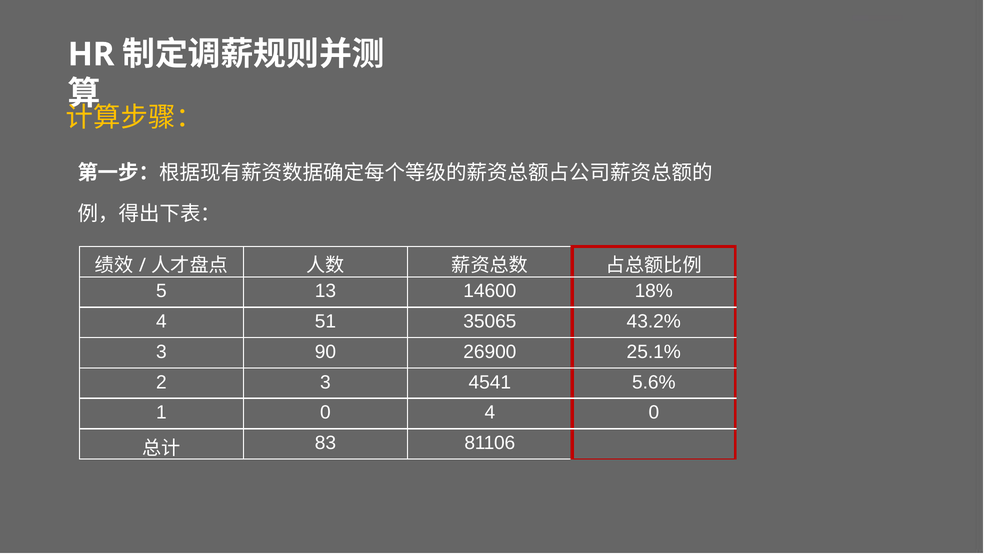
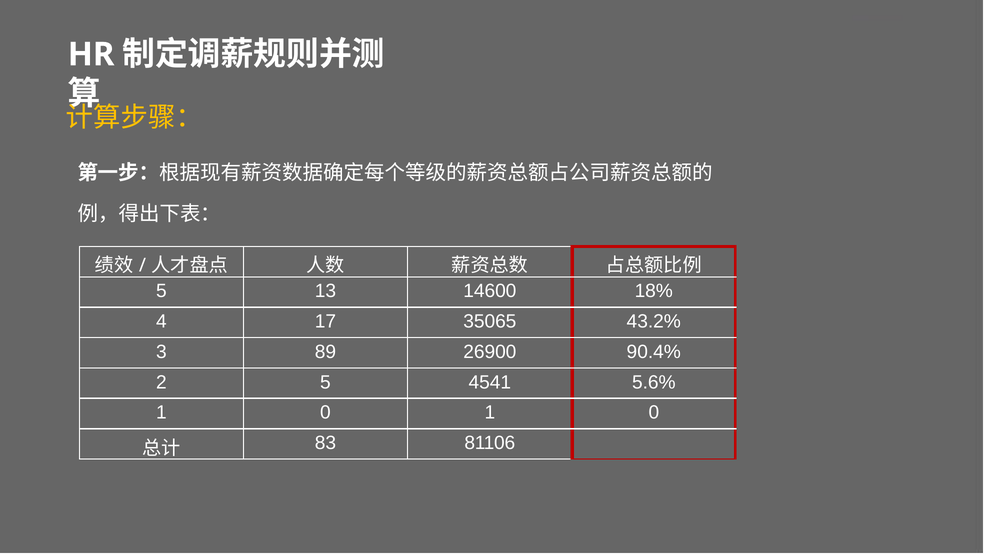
51: 51 -> 17
90: 90 -> 89
25.1%: 25.1% -> 90.4%
2 3: 3 -> 5
0 4: 4 -> 1
